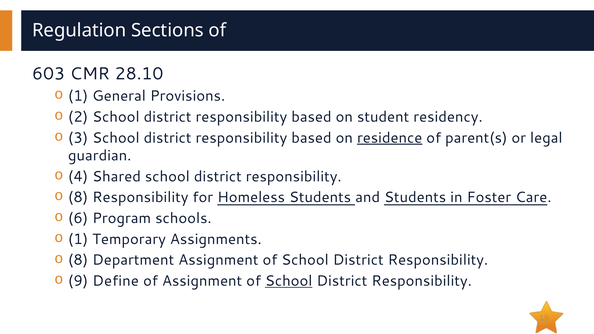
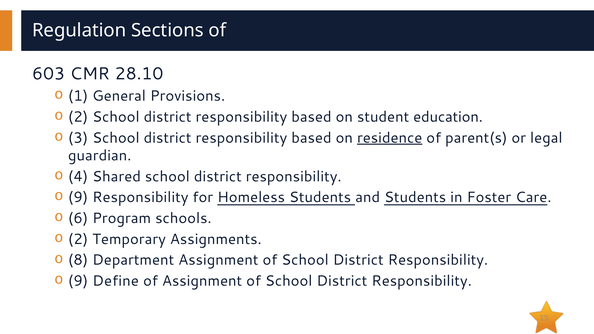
residency: residency -> education
8 at (78, 197): 8 -> 9
1 at (78, 239): 1 -> 2
School at (289, 281) underline: present -> none
